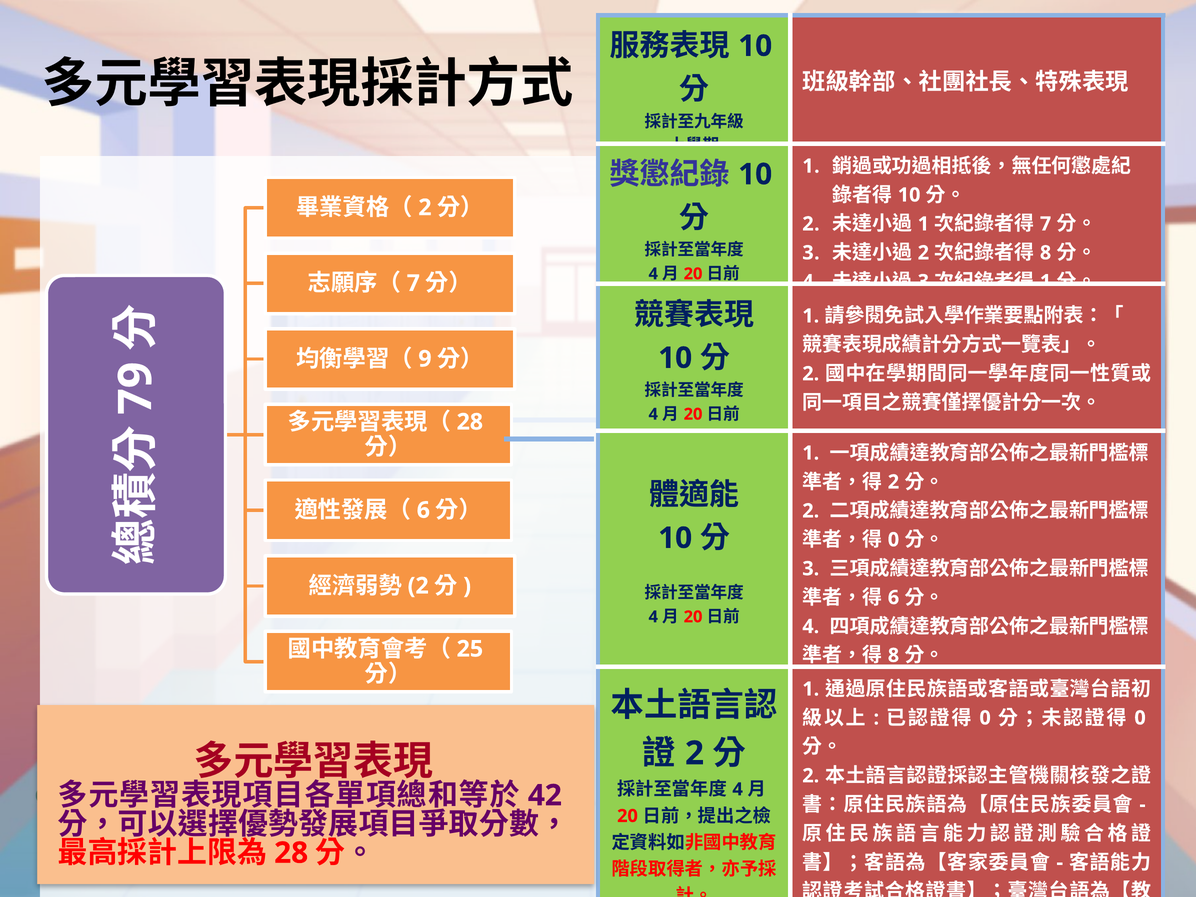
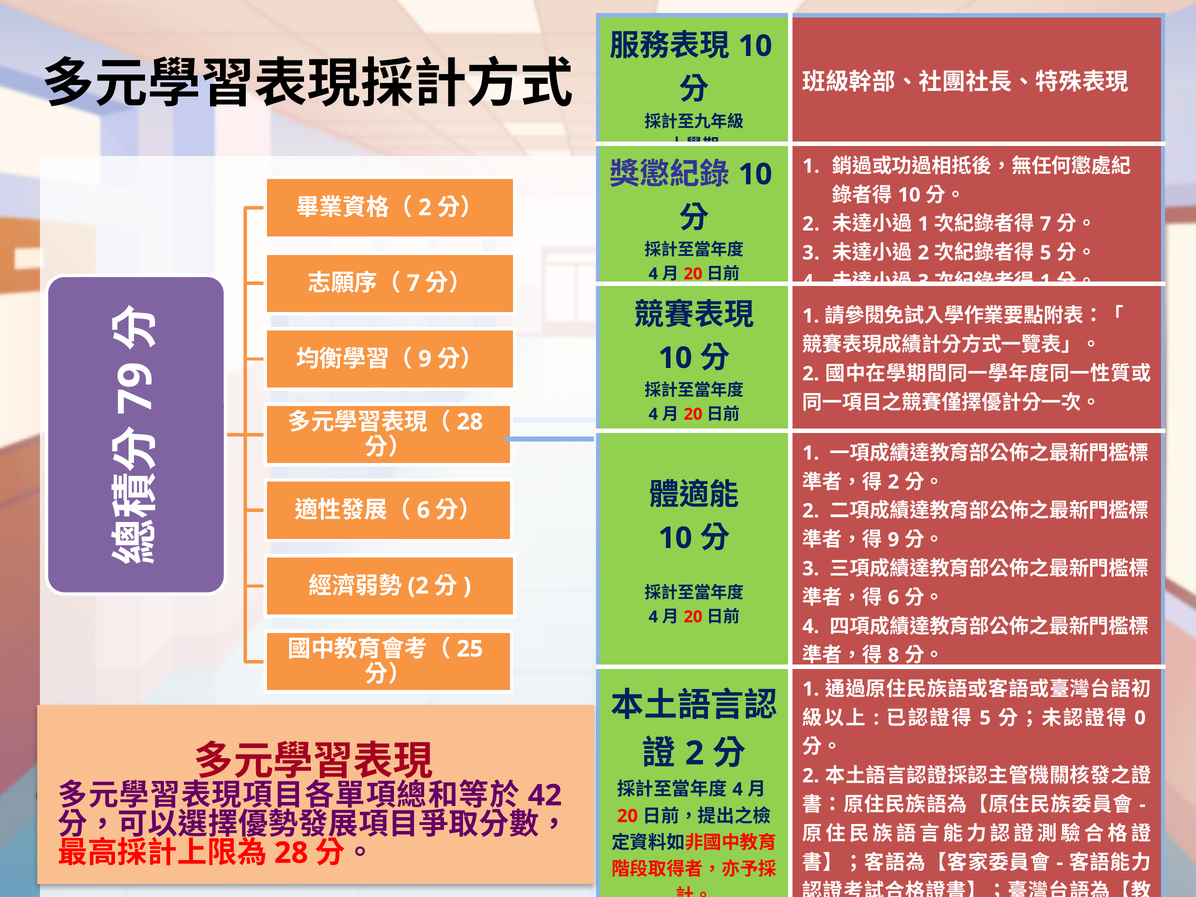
8 at (1046, 253): 8 -> 5
0 at (893, 540): 0 -> 9
0 at (985, 718): 0 -> 5
